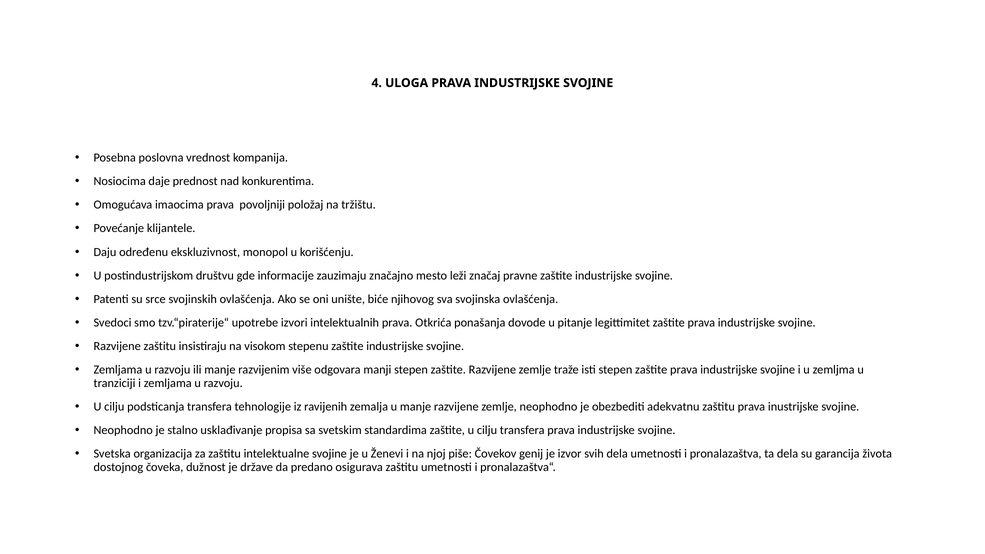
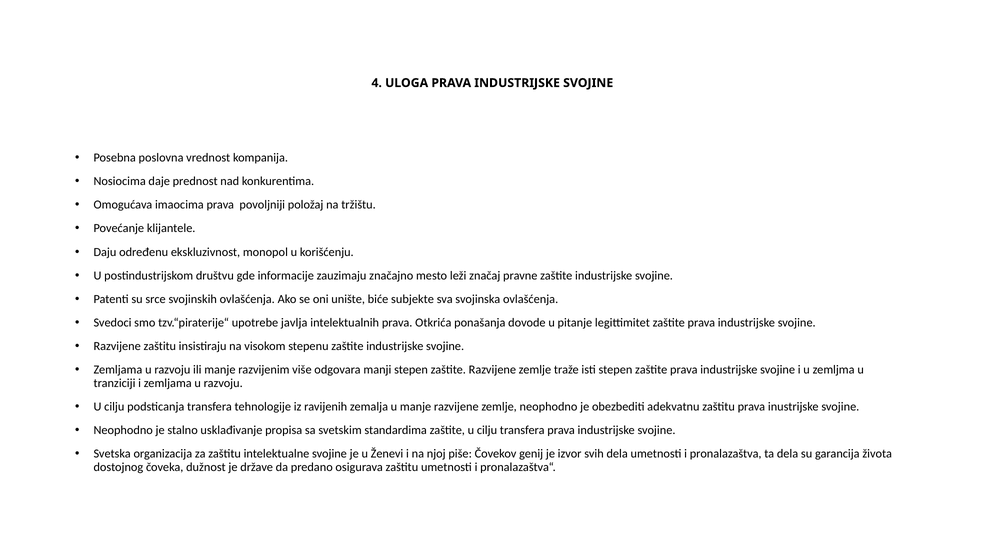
njihovog: njihovog -> subjekte
izvori: izvori -> javlja
